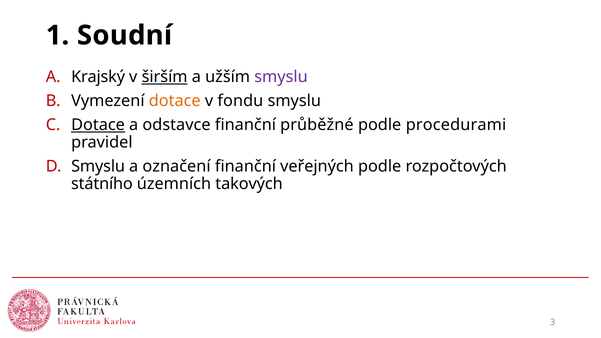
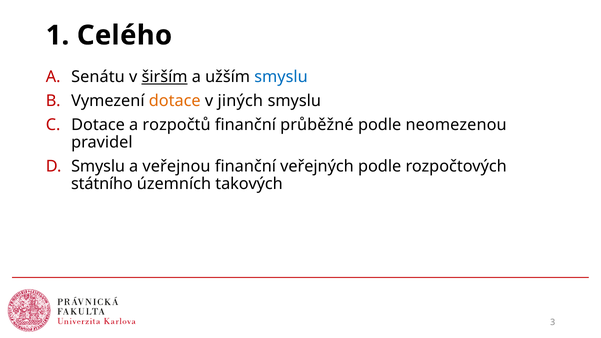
Soudní: Soudní -> Celého
Krajský: Krajský -> Senátu
smyslu at (281, 77) colour: purple -> blue
fondu: fondu -> jiných
Dotace at (98, 125) underline: present -> none
odstavce: odstavce -> rozpočtů
procedurami: procedurami -> neomezenou
označení: označení -> veřejnou
